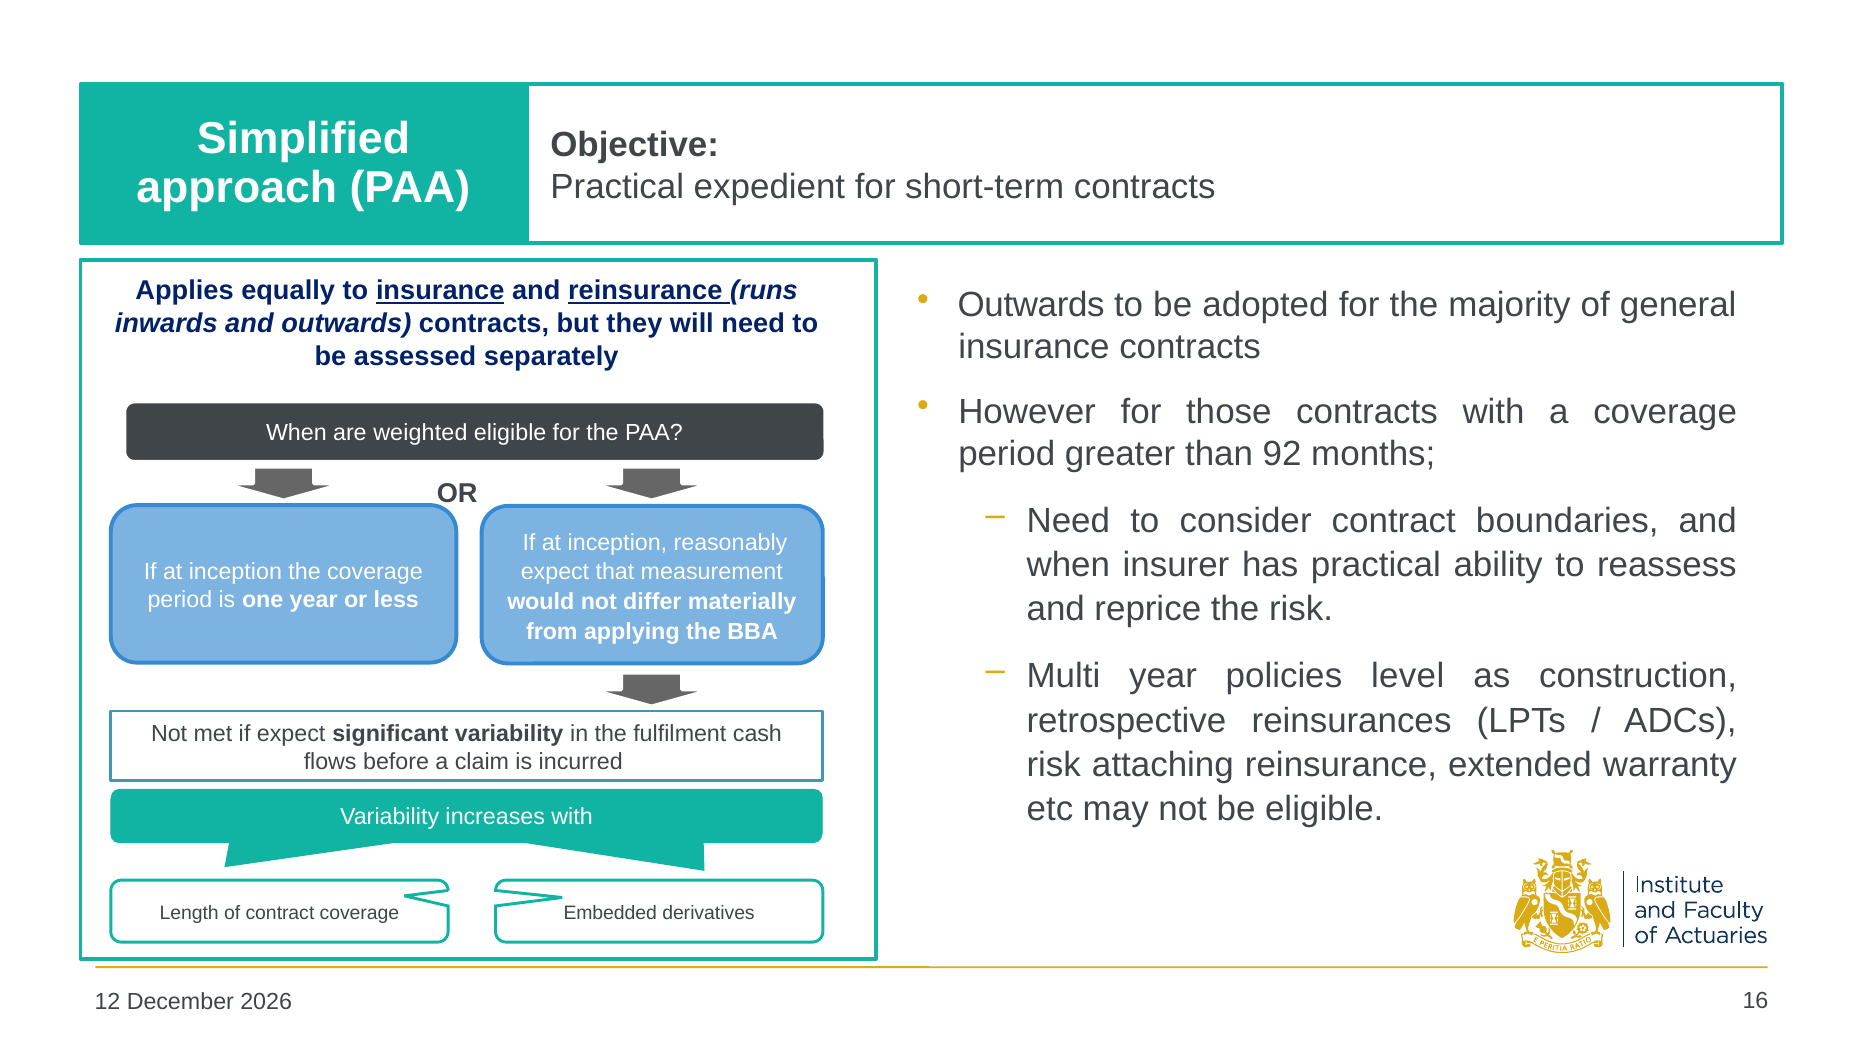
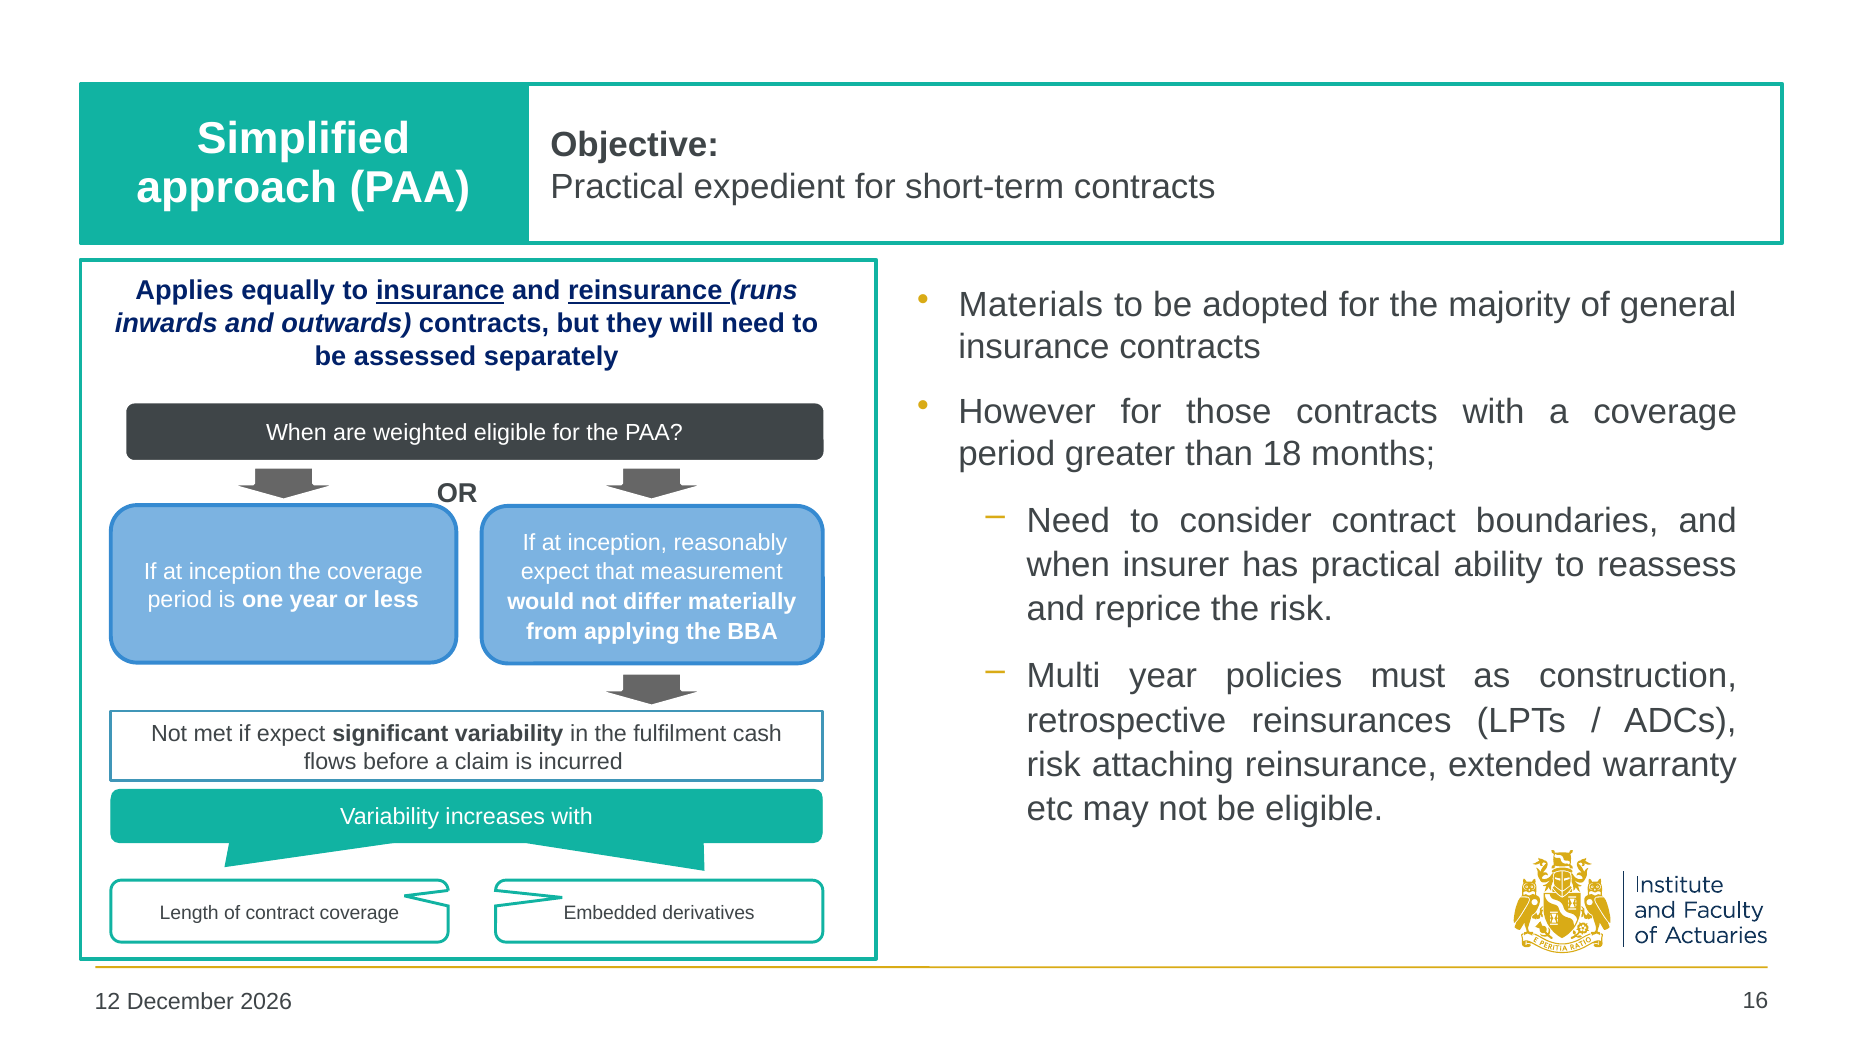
Outwards at (1031, 305): Outwards -> Materials
92: 92 -> 18
policies level: level -> must
